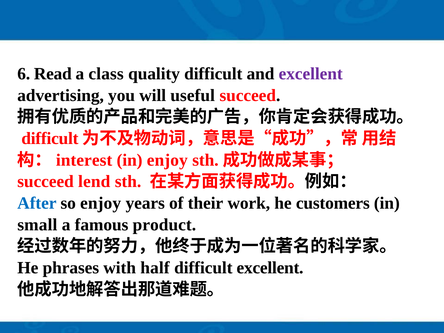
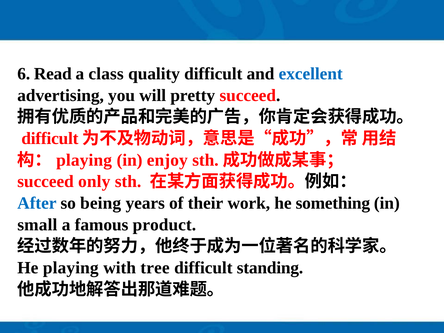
excellent at (311, 74) colour: purple -> blue
useful: useful -> pretty
interest at (84, 160): interest -> playing
lend: lend -> only
so enjoy: enjoy -> being
customers: customers -> something
He phrases: phrases -> playing
half: half -> tree
difficult excellent: excellent -> standing
